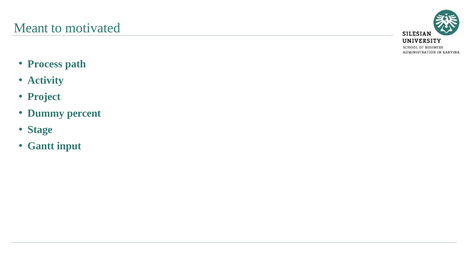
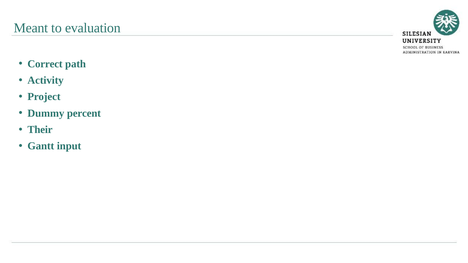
motivated: motivated -> evaluation
Process: Process -> Correct
Stage: Stage -> Their
